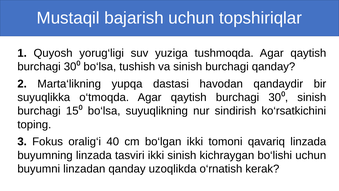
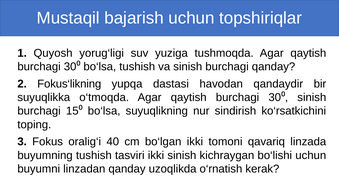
Marta‘likning: Marta‘likning -> Fokus‘likning
buyumning linzada: linzada -> tushish
